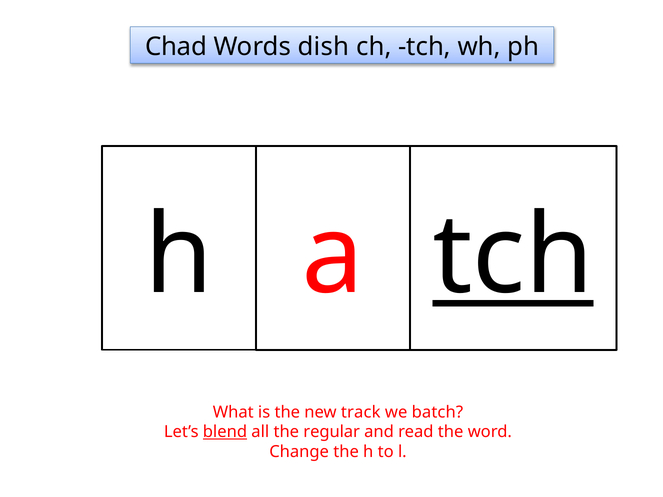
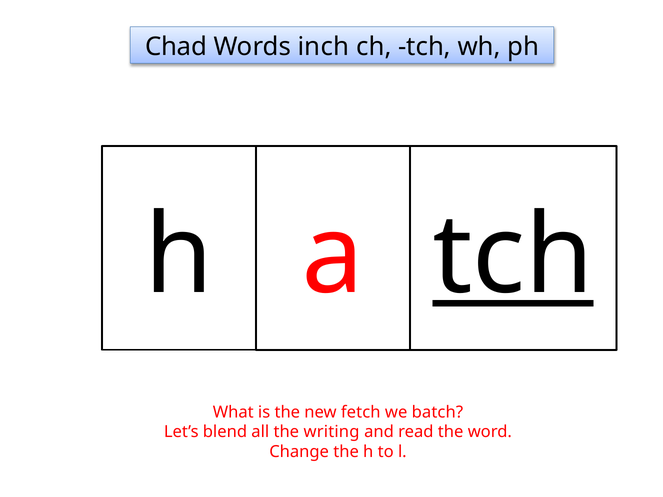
dish: dish -> inch
track: track -> fetch
blend underline: present -> none
regular: regular -> writing
